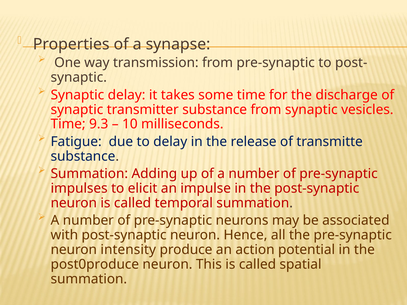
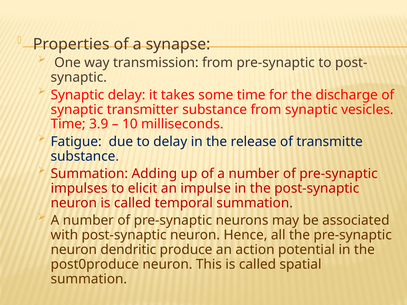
9.3: 9.3 -> 3.9
intensity: intensity -> dendritic
